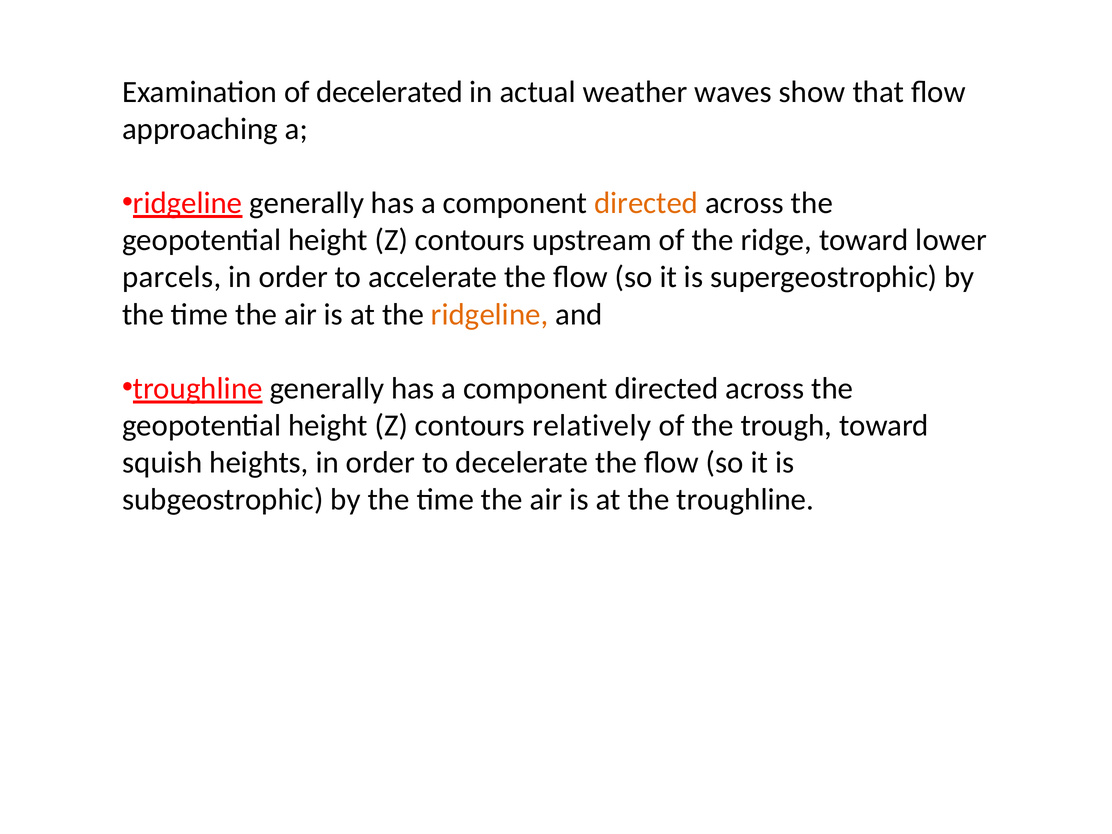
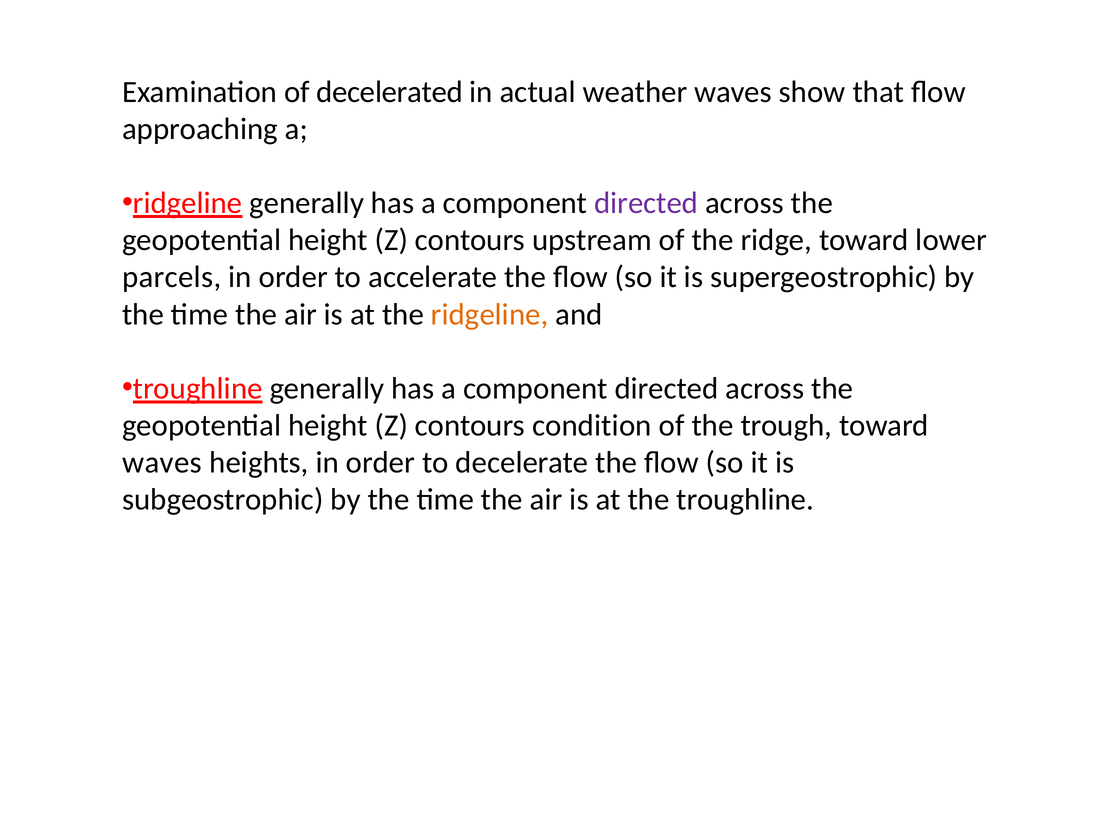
directed at (646, 203) colour: orange -> purple
relatively: relatively -> condition
squish at (162, 463): squish -> waves
